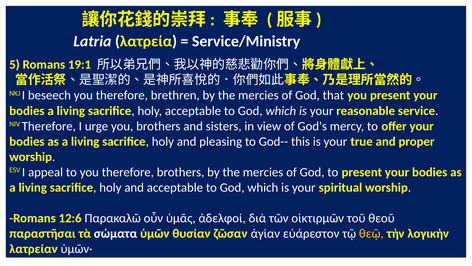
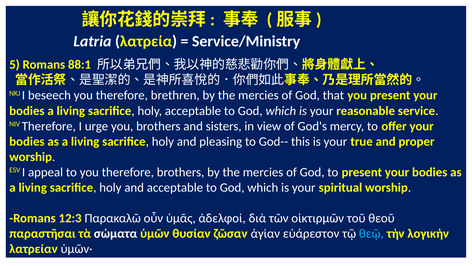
19:1: 19:1 -> 88:1
12:6: 12:6 -> 12:3
θεῷ colour: yellow -> light blue
